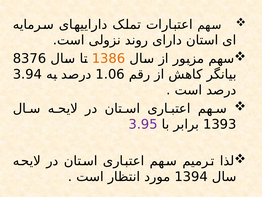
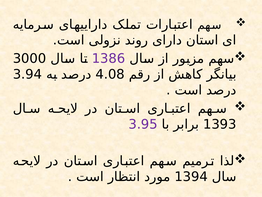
8376: 8376 -> 3000
1386 colour: orange -> purple
1.06: 1.06 -> 4.08
